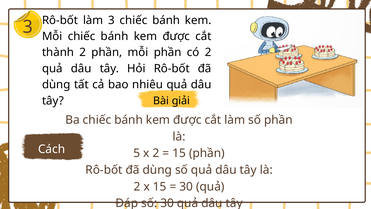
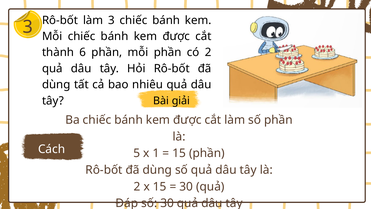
thành 2: 2 -> 6
x 2: 2 -> 1
